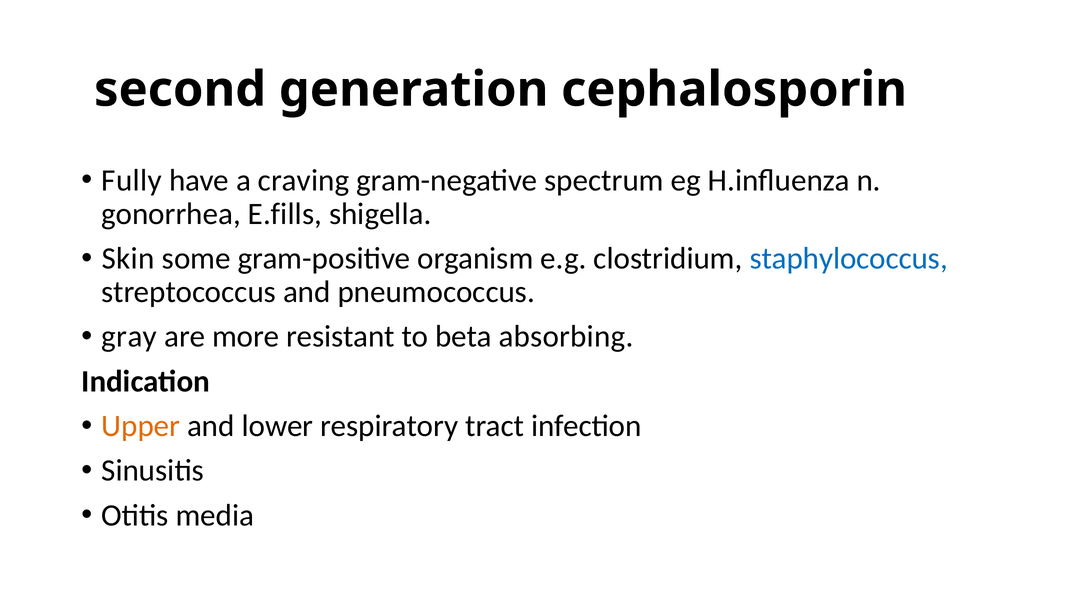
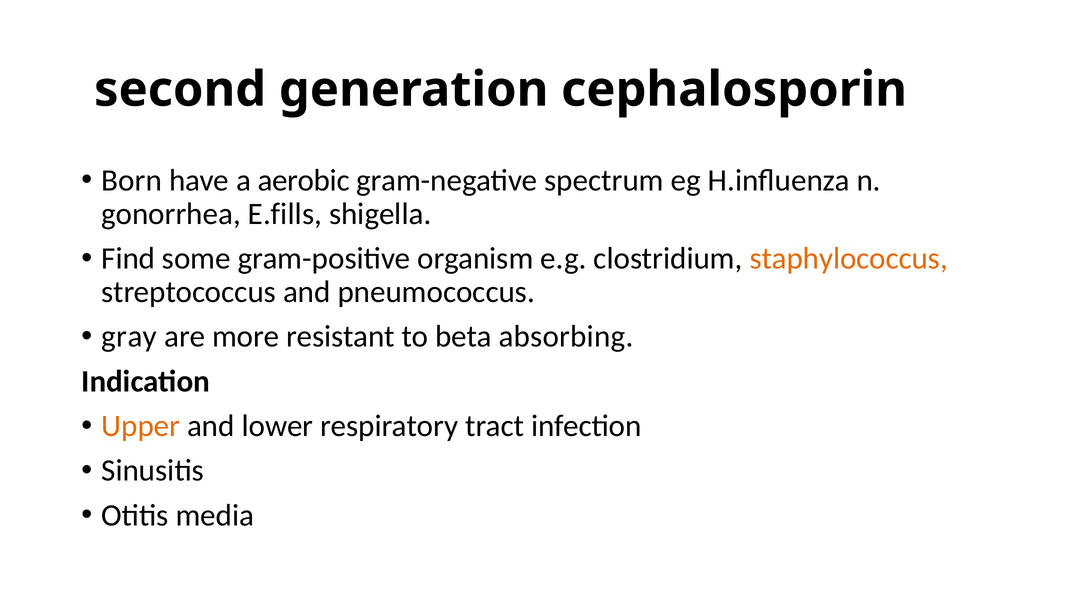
Fully: Fully -> Born
craving: craving -> aerobic
Skin: Skin -> Find
staphylococcus colour: blue -> orange
